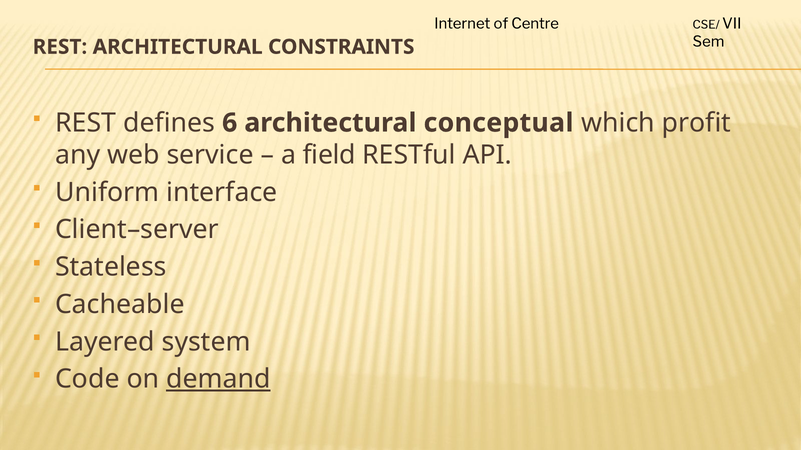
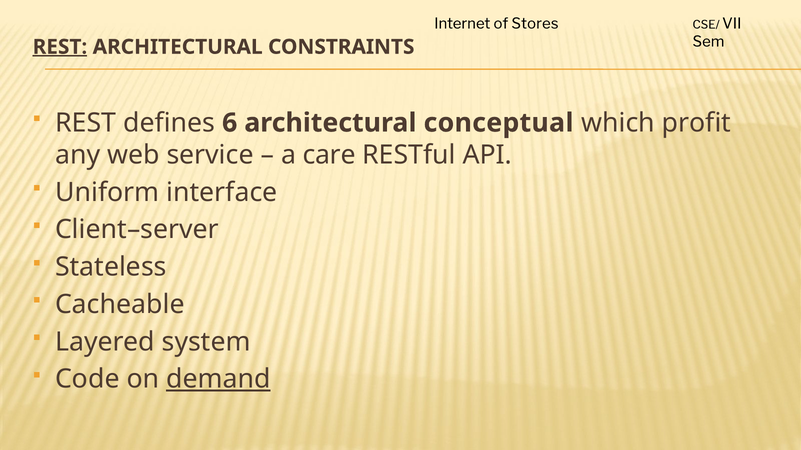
Centre: Centre -> Stores
REST at (60, 47) underline: none -> present
field: field -> care
